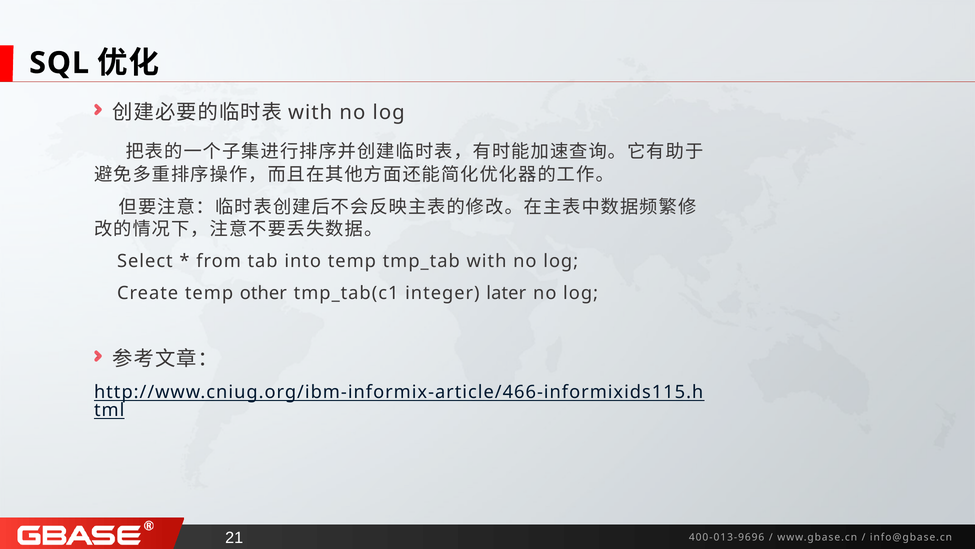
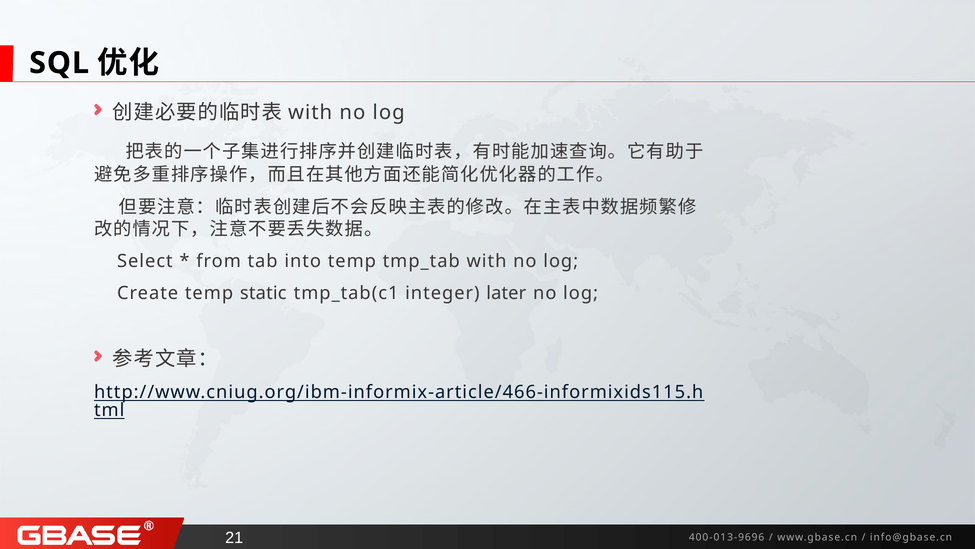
other: other -> static
